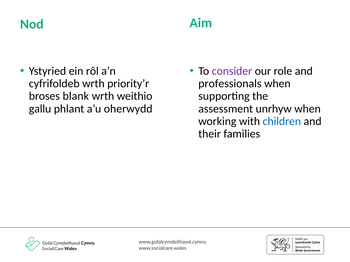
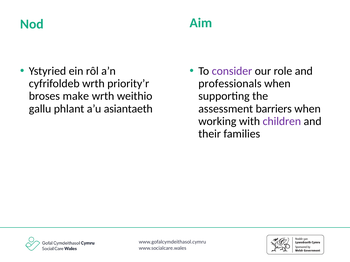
blank: blank -> make
oherwydd: oherwydd -> asiantaeth
unrhyw: unrhyw -> barriers
children colour: blue -> purple
